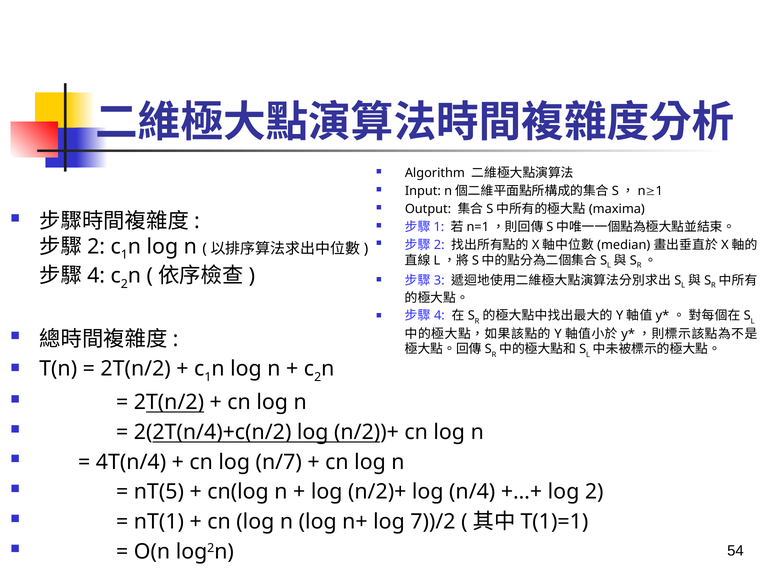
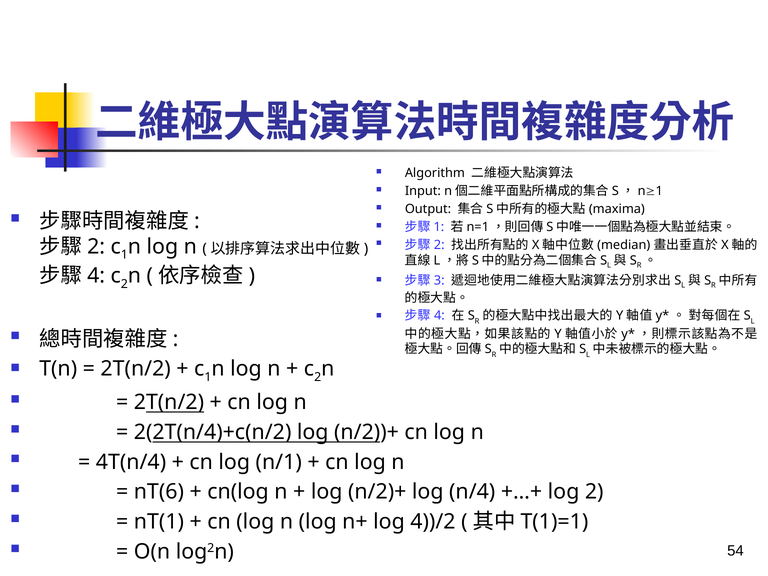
n/7: n/7 -> n/1
nT(5: nT(5 -> nT(6
7))/2: 7))/2 -> 4))/2
